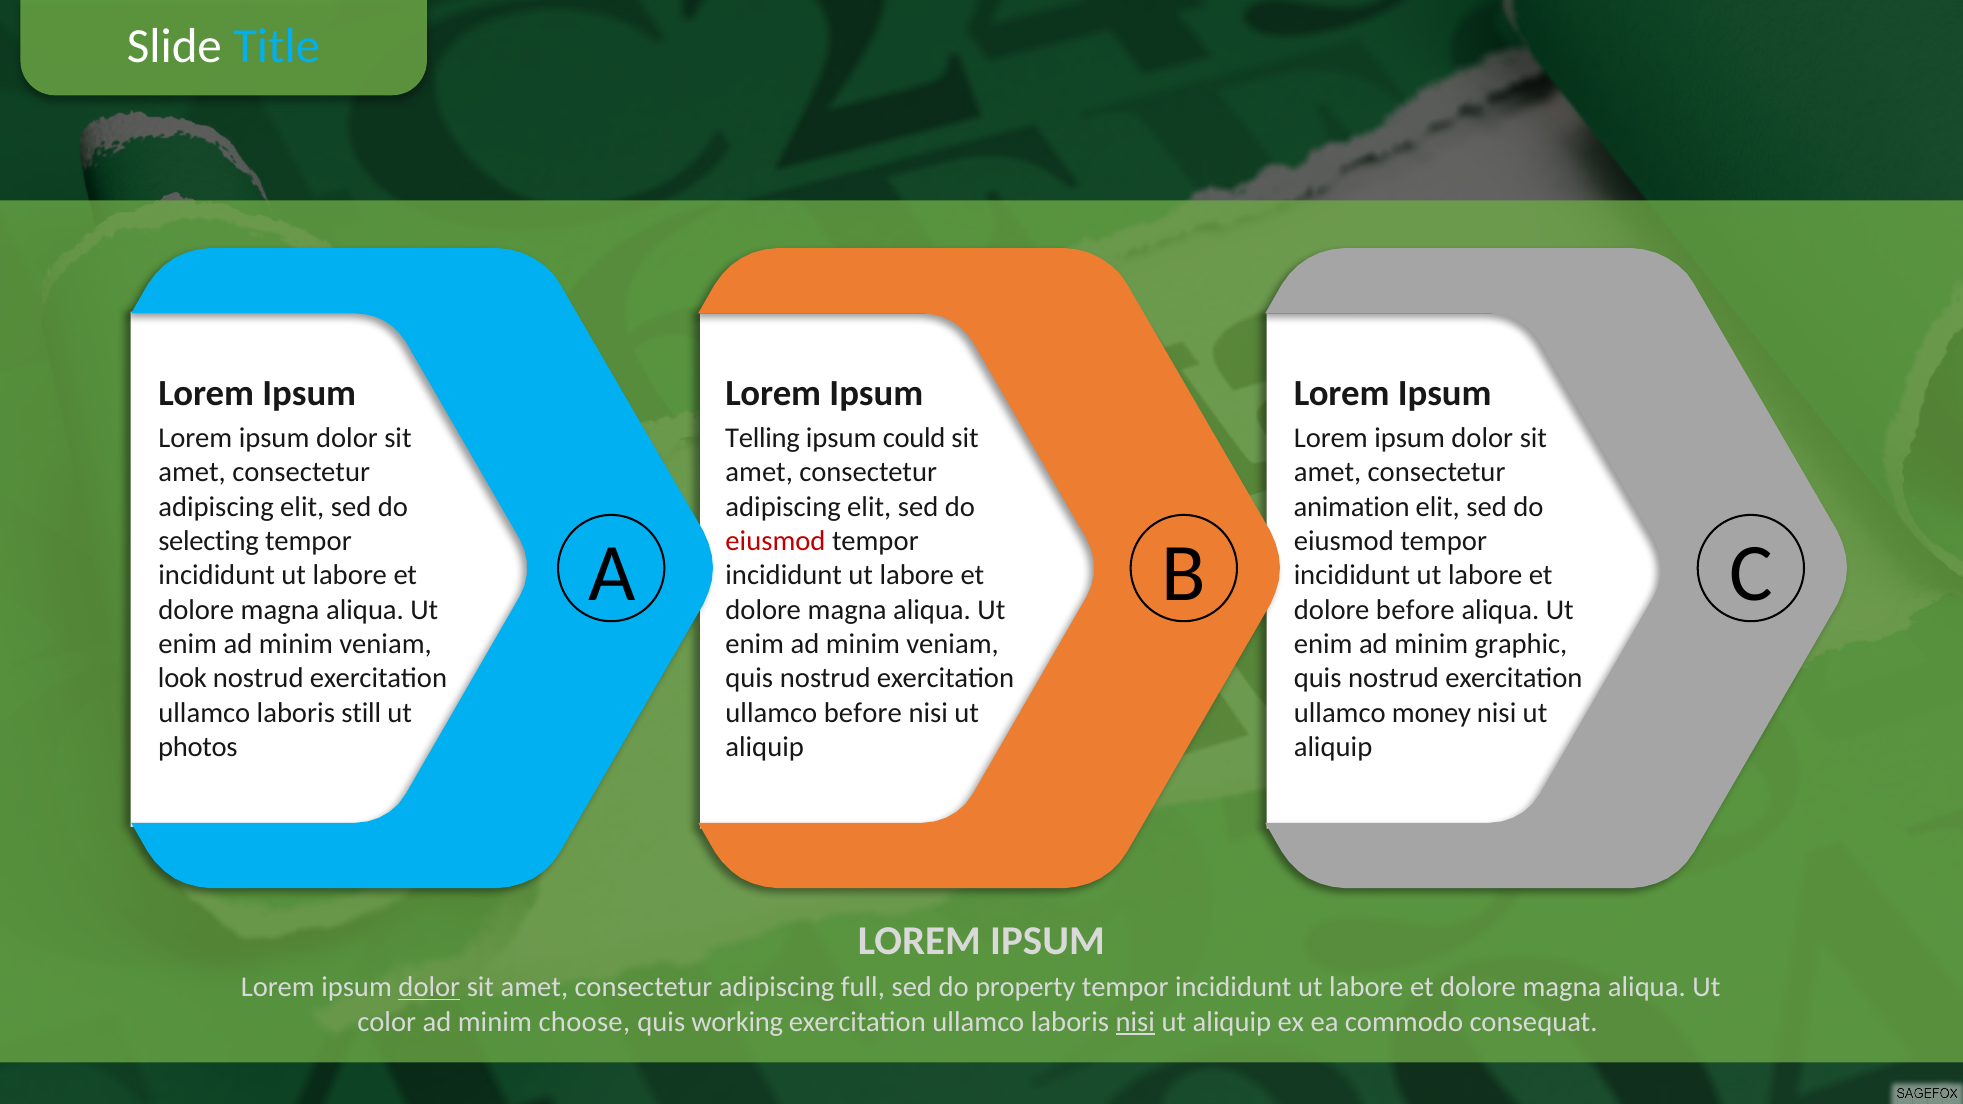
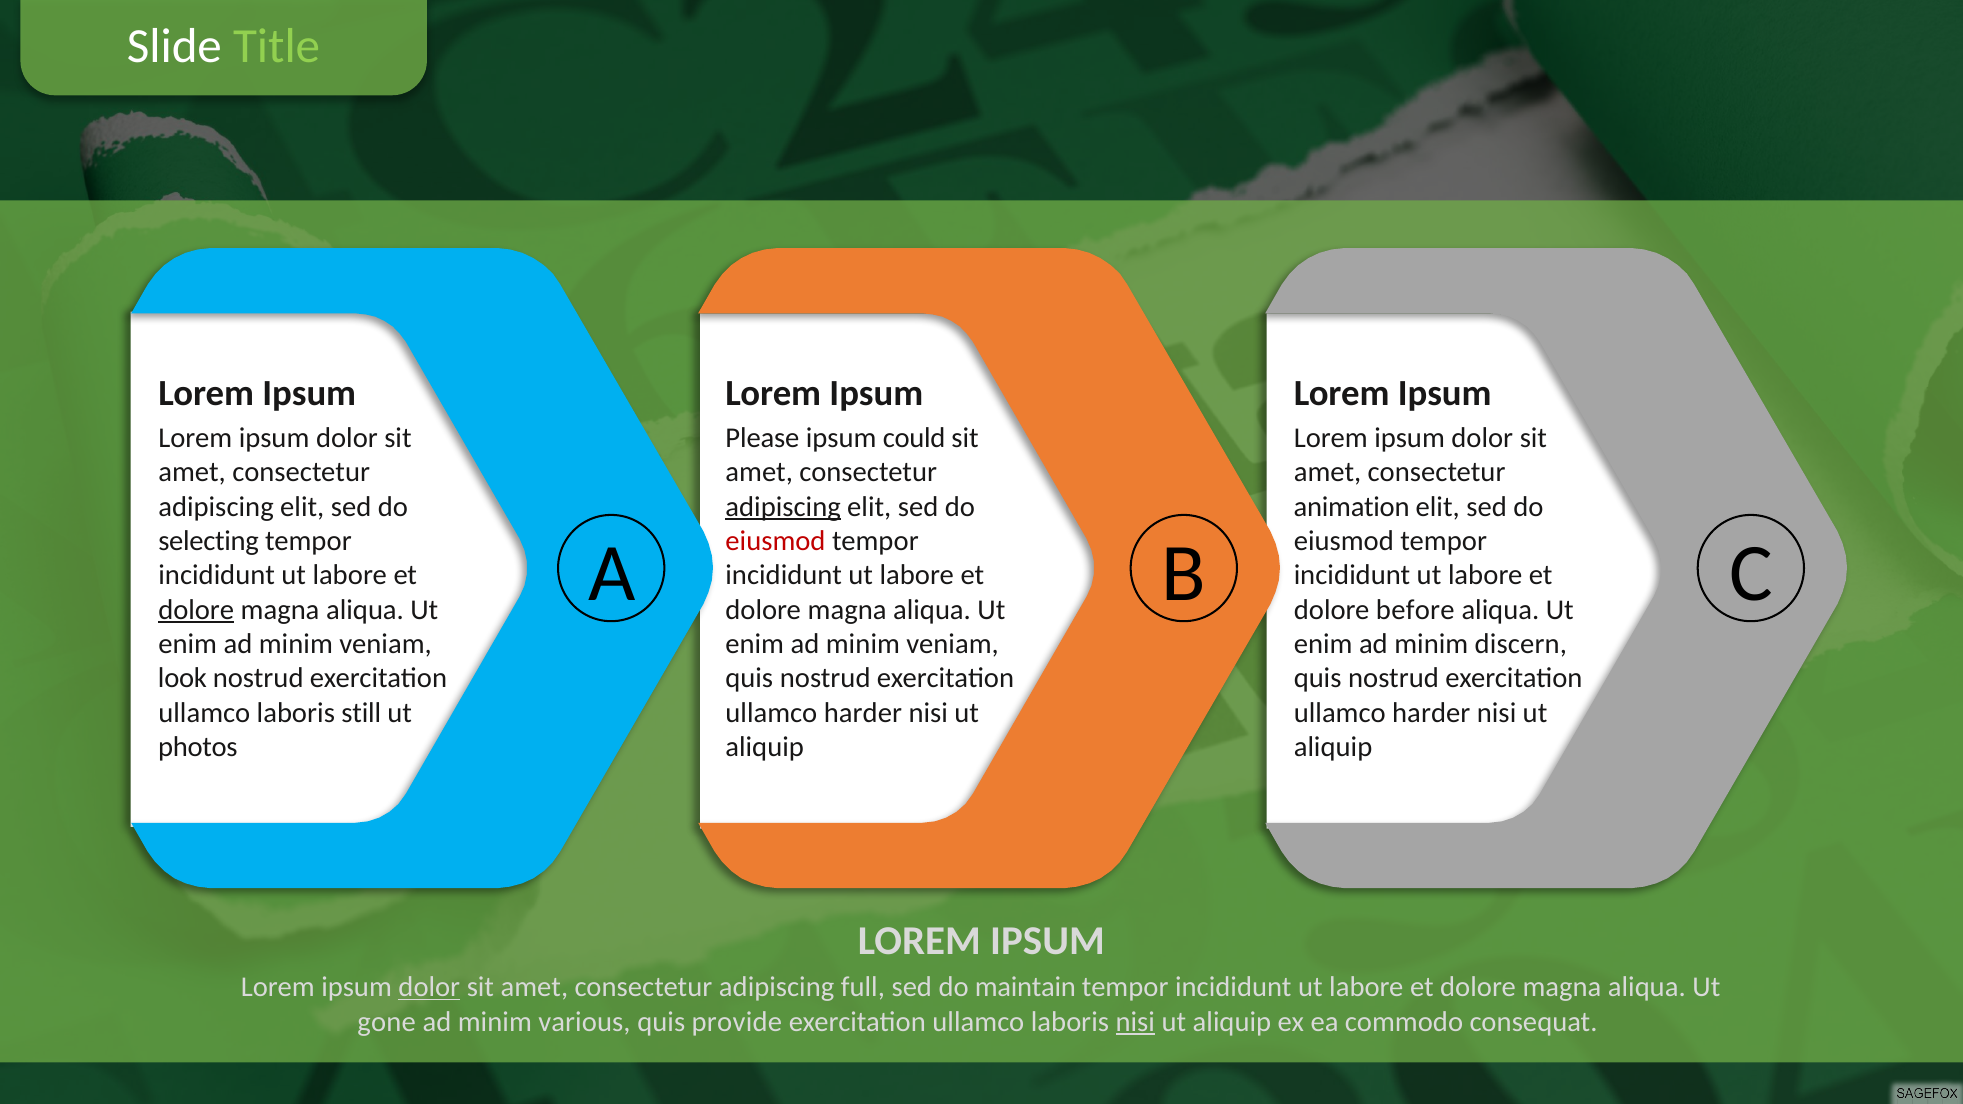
Title colour: light blue -> light green
Telling: Telling -> Please
adipiscing at (783, 507) underline: none -> present
dolore at (196, 610) underline: none -> present
graphic: graphic -> discern
before at (863, 713): before -> harder
money at (1431, 713): money -> harder
property: property -> maintain
color: color -> gone
choose: choose -> various
working: working -> provide
